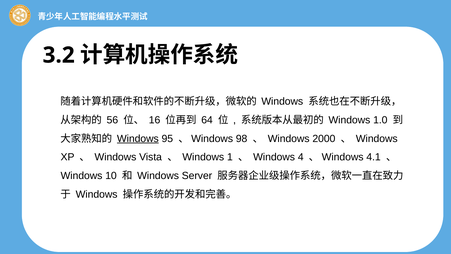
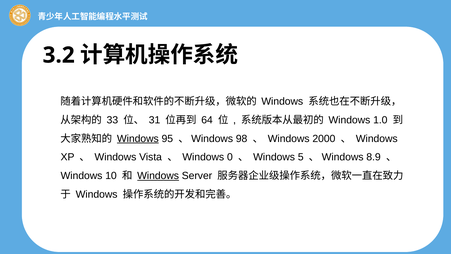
56: 56 -> 33
16: 16 -> 31
1: 1 -> 0
4: 4 -> 5
4.1: 4.1 -> 8.9
Windows at (158, 176) underline: none -> present
